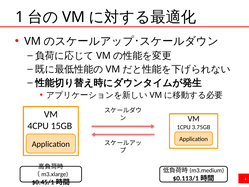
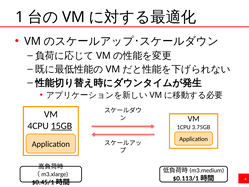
15GB underline: none -> present
